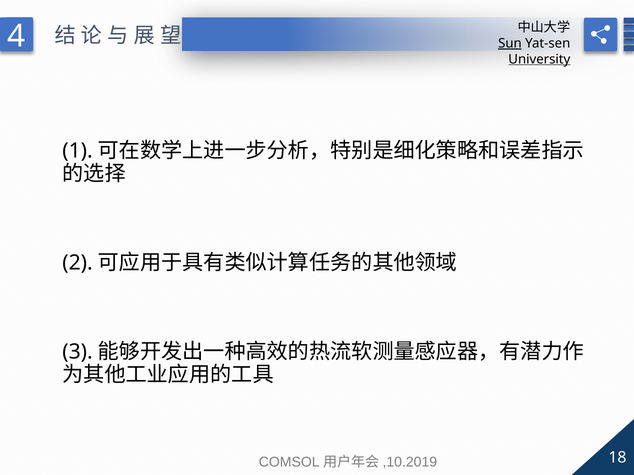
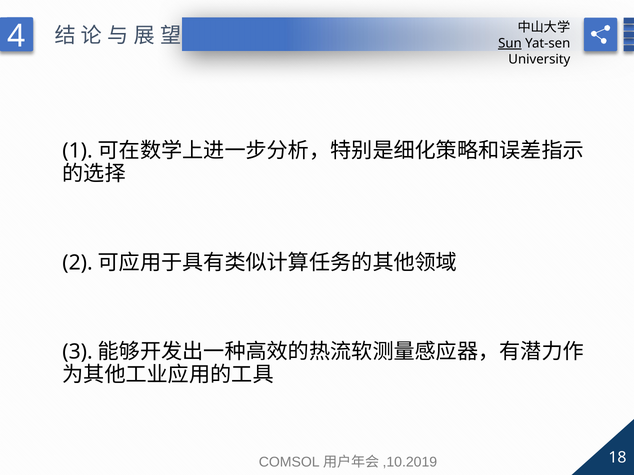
University underline: present -> none
